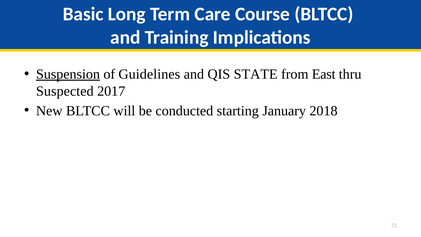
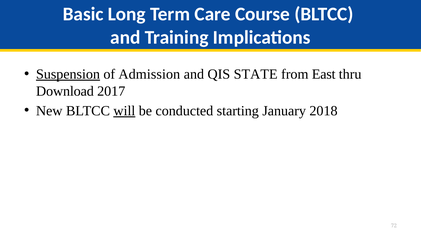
Guidelines: Guidelines -> Admission
Suspected: Suspected -> Download
will underline: none -> present
